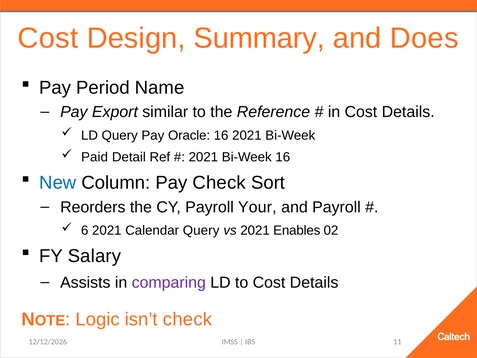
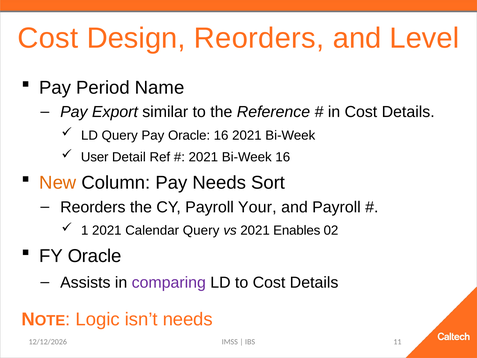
Design Summary: Summary -> Reorders
Does: Does -> Level
Paid: Paid -> User
New colour: blue -> orange
Pay Check: Check -> Needs
6: 6 -> 1
FY Salary: Salary -> Oracle
isn’t check: check -> needs
